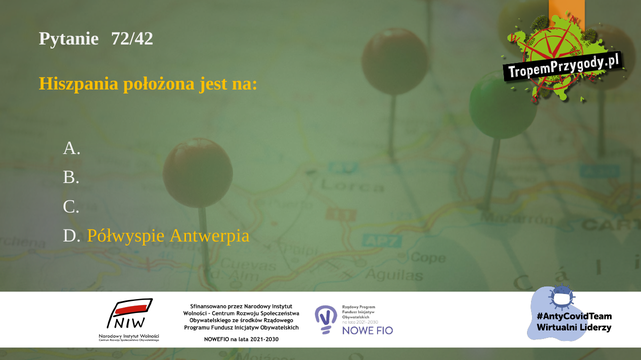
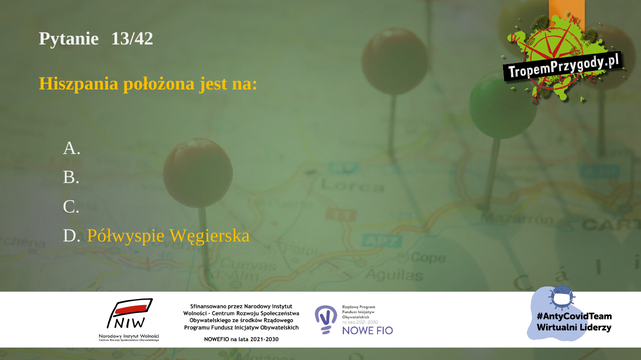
72/42: 72/42 -> 13/42
Antwerpia: Antwerpia -> Węgierska
